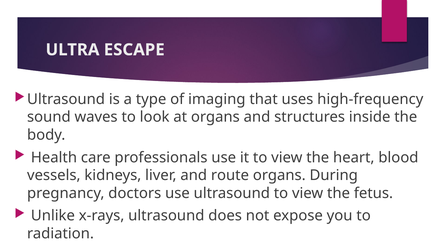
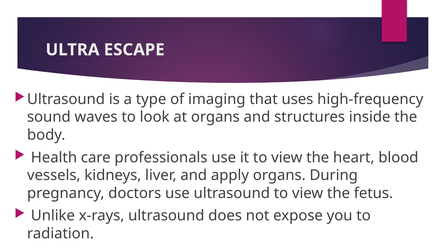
route: route -> apply
